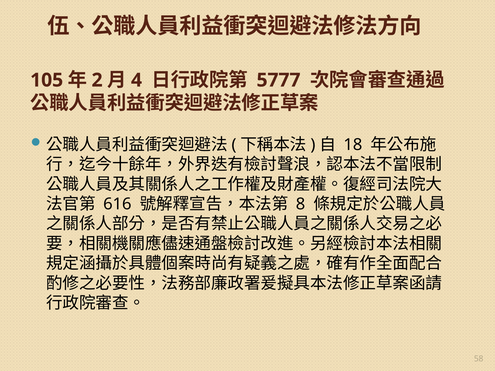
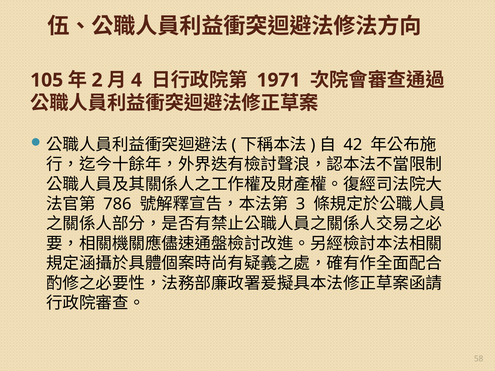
5777: 5777 -> 1971
18: 18 -> 42
616: 616 -> 786
8: 8 -> 3
